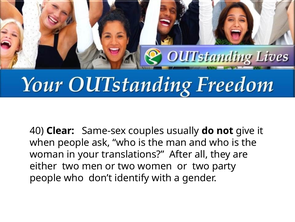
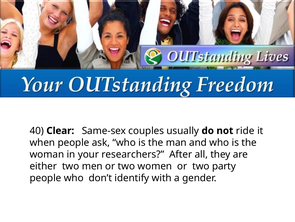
give: give -> ride
translations: translations -> researchers
